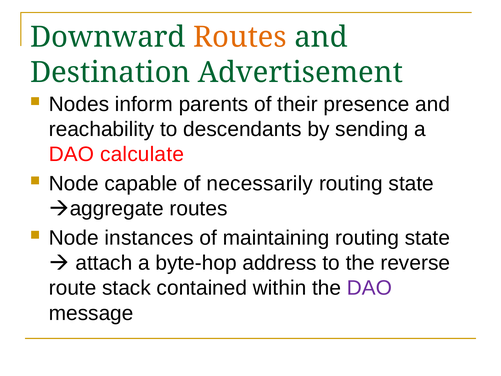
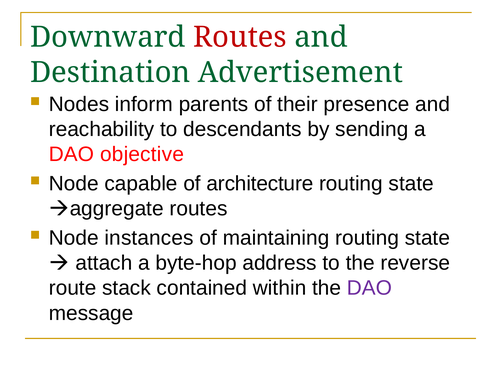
Routes at (240, 37) colour: orange -> red
calculate: calculate -> objective
necessarily: necessarily -> architecture
